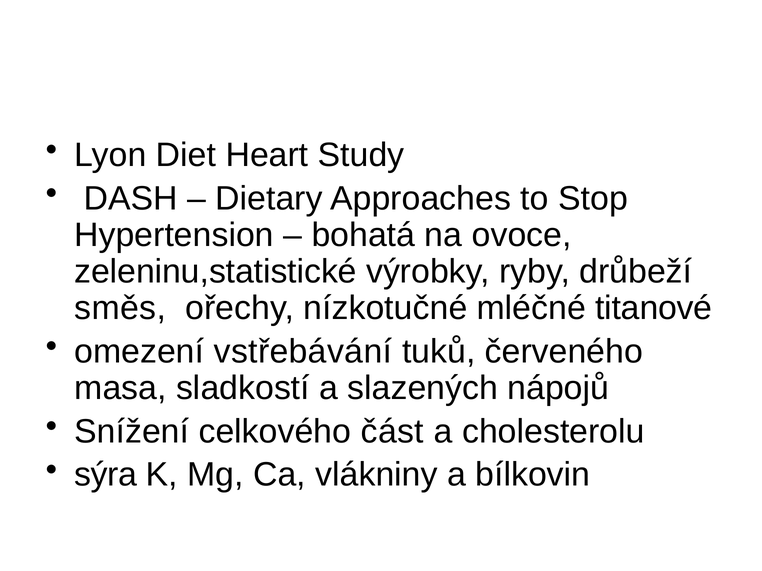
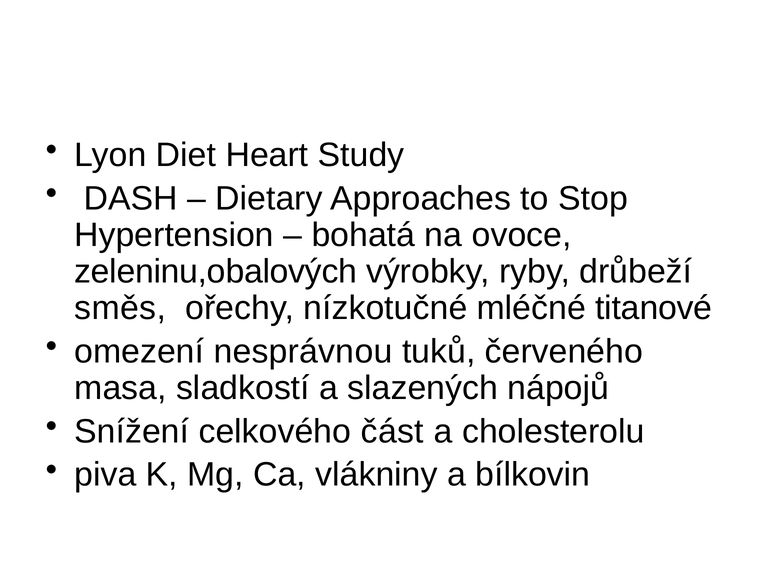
zeleninu,statistické: zeleninu,statistické -> zeleninu,obalových
vstřebávání: vstřebávání -> nesprávnou
sýra: sýra -> piva
